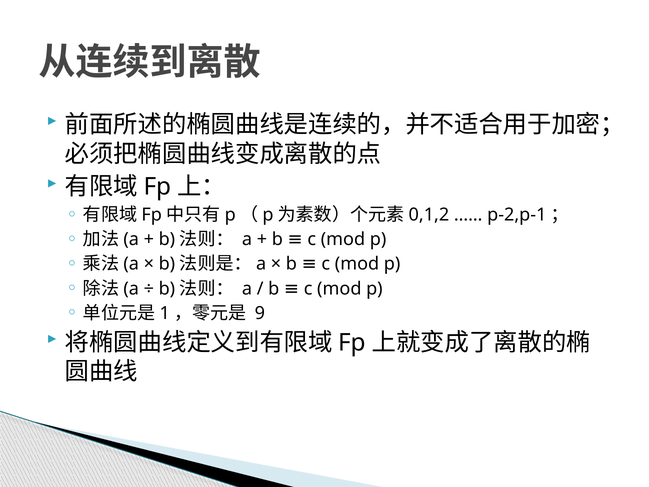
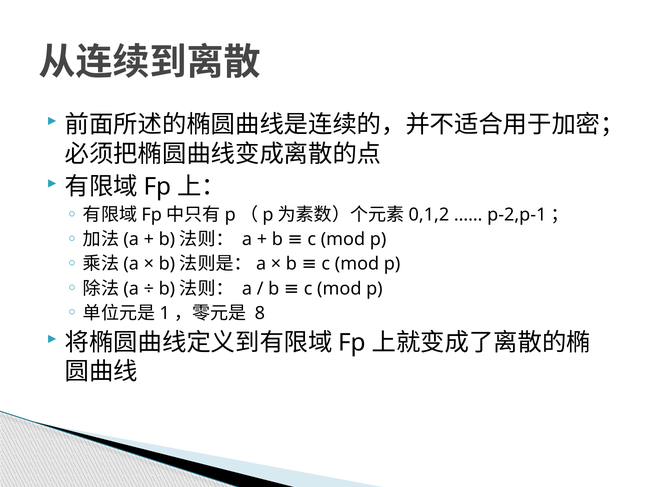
9: 9 -> 8
